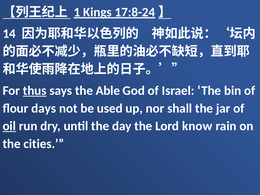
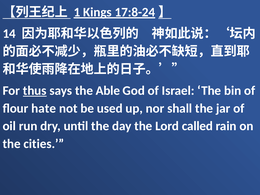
days: days -> hate
oil underline: present -> none
know: know -> called
